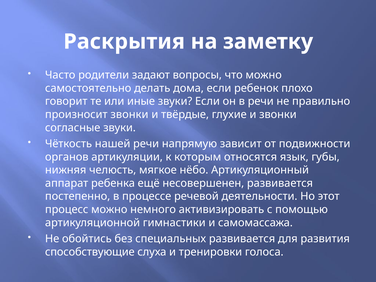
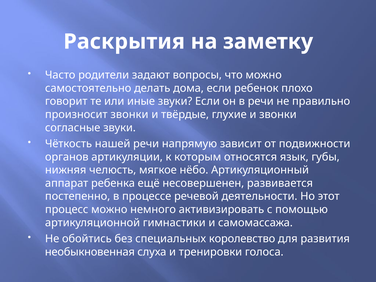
специальных развивается: развивается -> королевство
способствующие: способствующие -> необыкновенная
